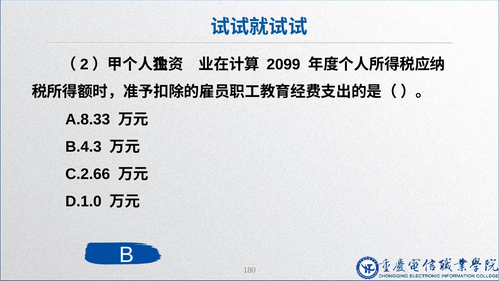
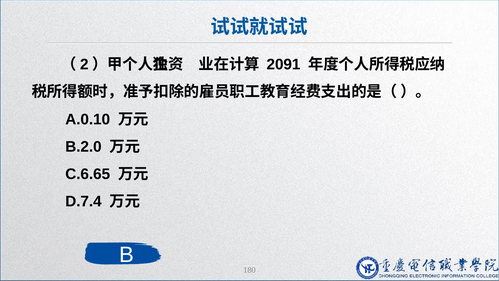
2099: 2099 -> 2091
A.8.33: A.8.33 -> A.0.10
B.4.3: B.4.3 -> B.2.0
C.2.66: C.2.66 -> C.6.65
D.1.0: D.1.0 -> D.7.4
